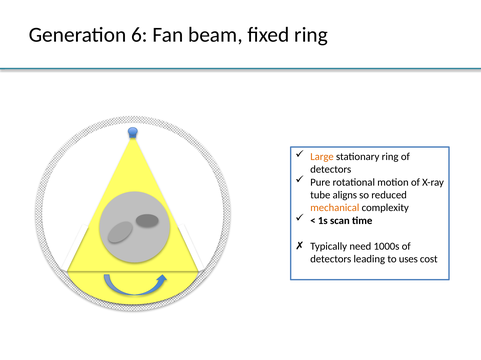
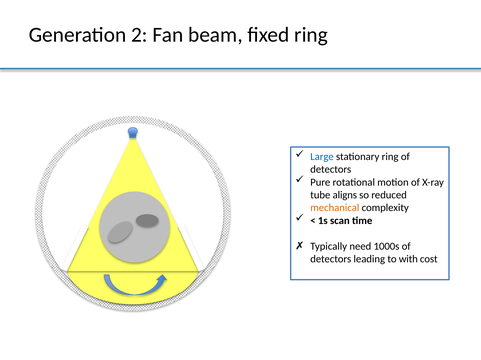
6: 6 -> 2
Large colour: orange -> blue
uses: uses -> with
